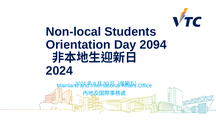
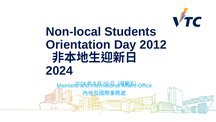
2094: 2094 -> 2012
